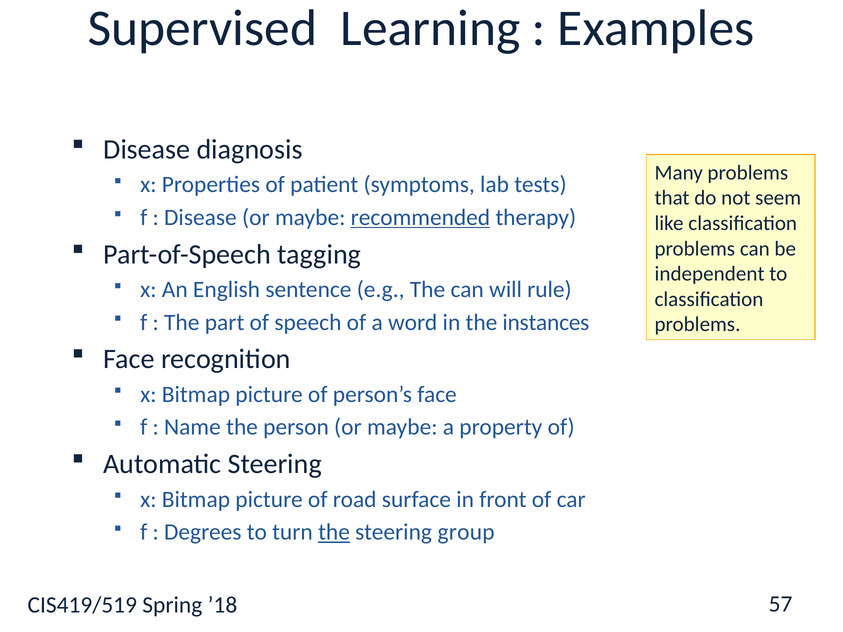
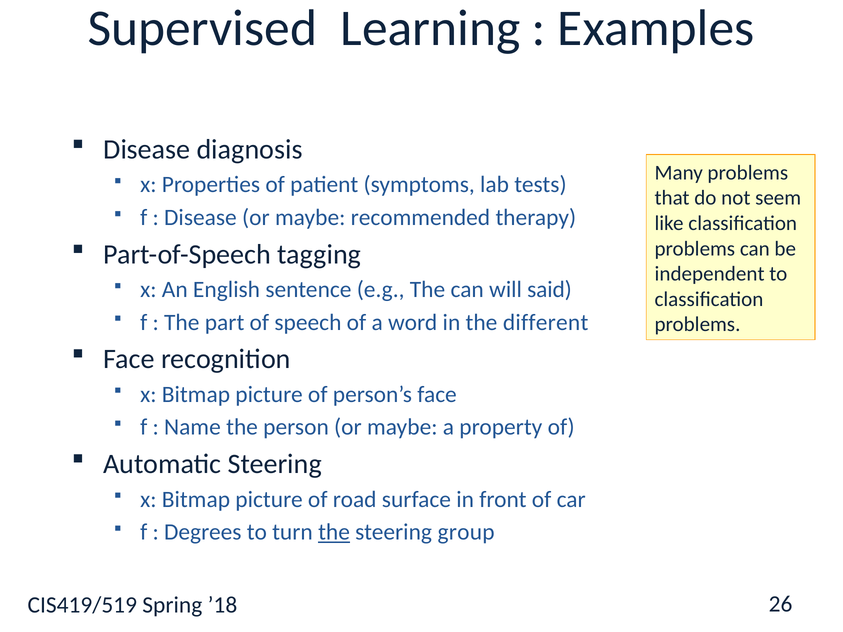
recommended underline: present -> none
rule: rule -> said
instances: instances -> different
57: 57 -> 26
